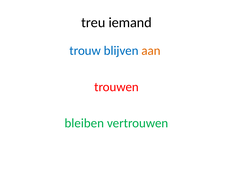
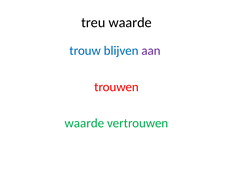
treu iemand: iemand -> waarde
aan colour: orange -> purple
bleiben at (84, 123): bleiben -> waarde
